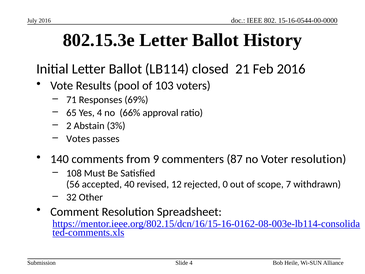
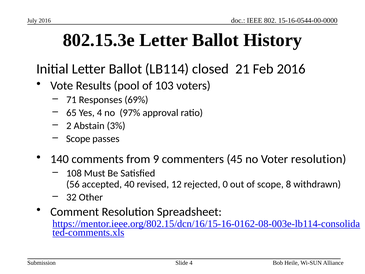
66%: 66% -> 97%
Votes at (78, 139): Votes -> Scope
87: 87 -> 45
7: 7 -> 8
